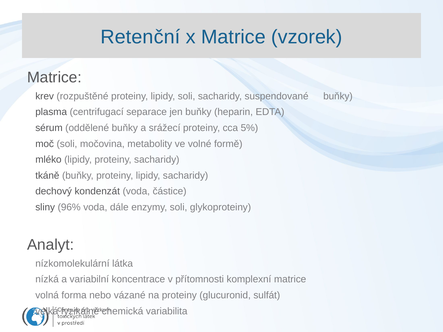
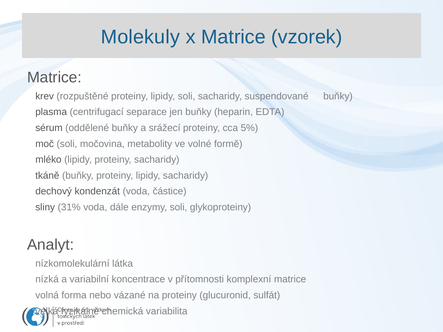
Retenční: Retenční -> Molekuly
96%: 96% -> 31%
